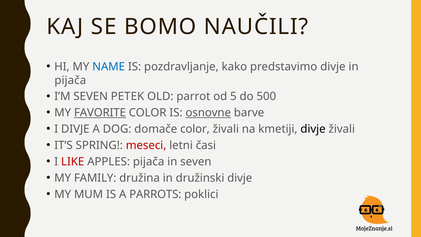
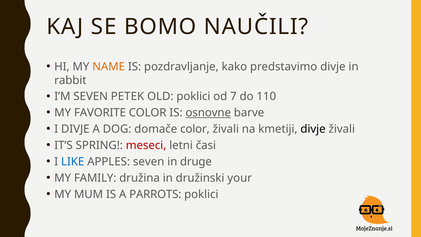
NAME colour: blue -> orange
pijača at (70, 80): pijača -> rabbit
OLD parrot: parrot -> poklici
5: 5 -> 7
500: 500 -> 110
FAVORITE underline: present -> none
LIKE colour: red -> blue
APPLES pijača: pijača -> seven
in seven: seven -> druge
družinski divje: divje -> your
